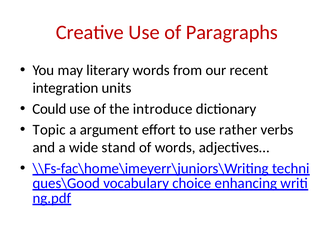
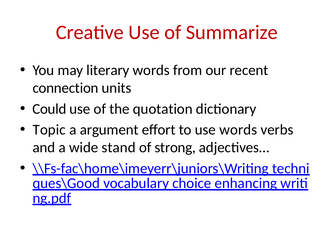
Paragraphs: Paragraphs -> Summarize
integration: integration -> connection
introduce: introduce -> quotation
use rather: rather -> words
of words: words -> strong
